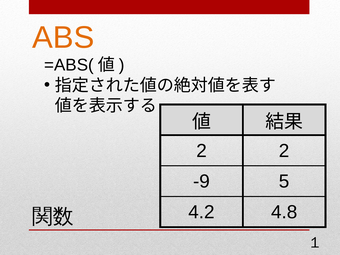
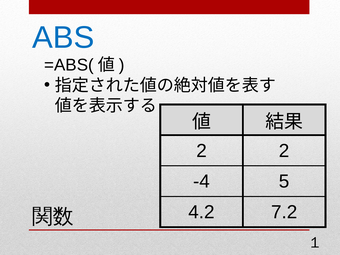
ABS colour: orange -> blue
-9: -9 -> -4
4.8: 4.8 -> 7.2
